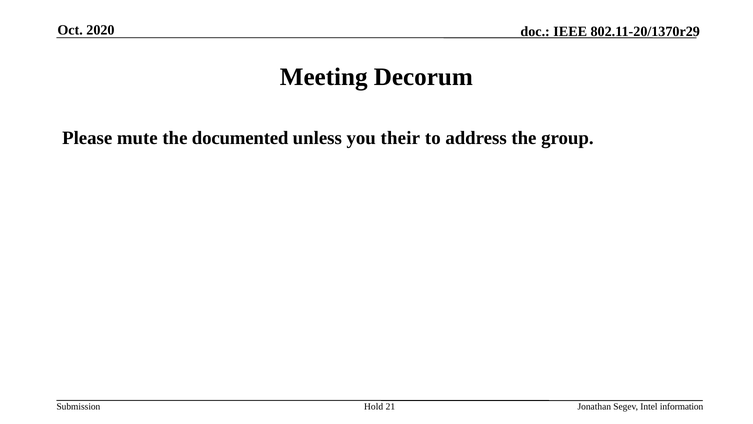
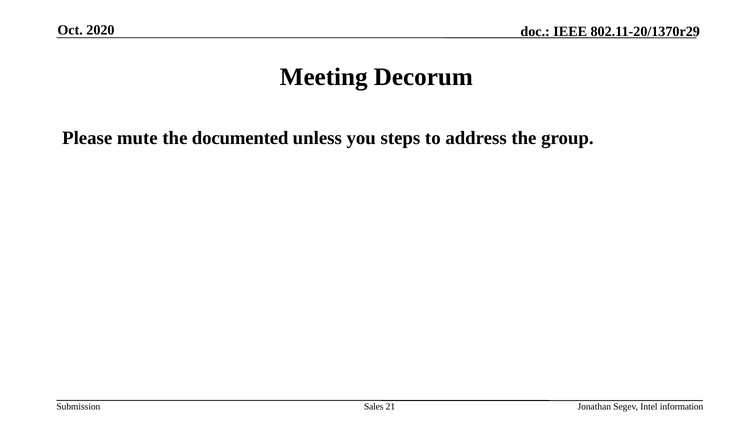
their: their -> steps
Hold: Hold -> Sales
